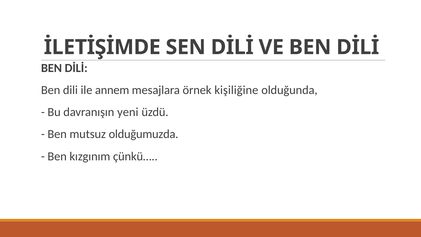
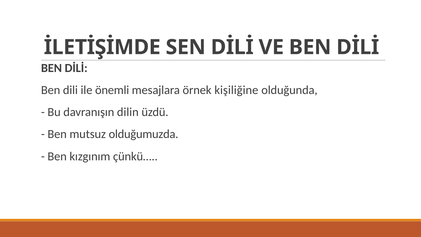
annem: annem -> önemli
yeni: yeni -> dilin
